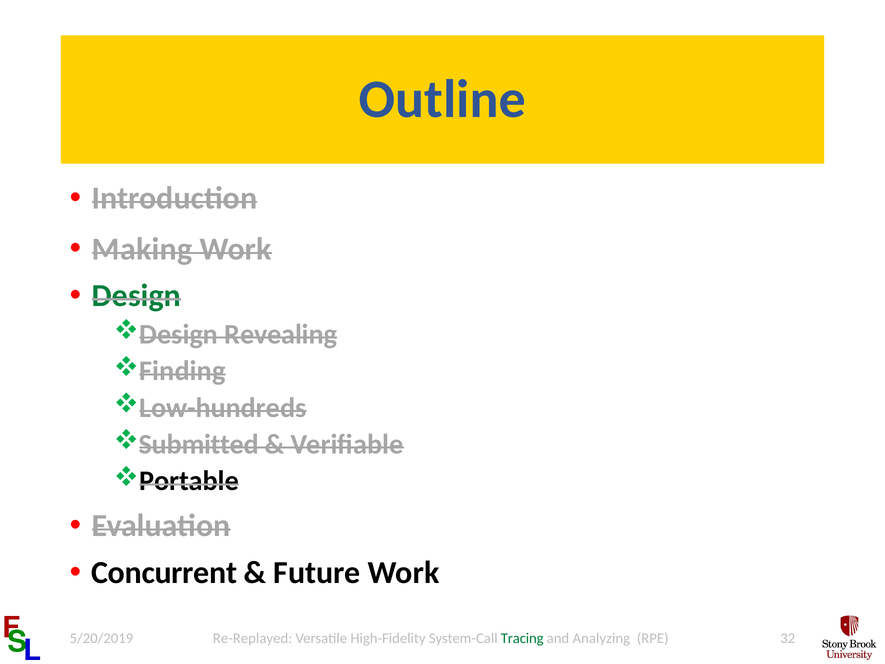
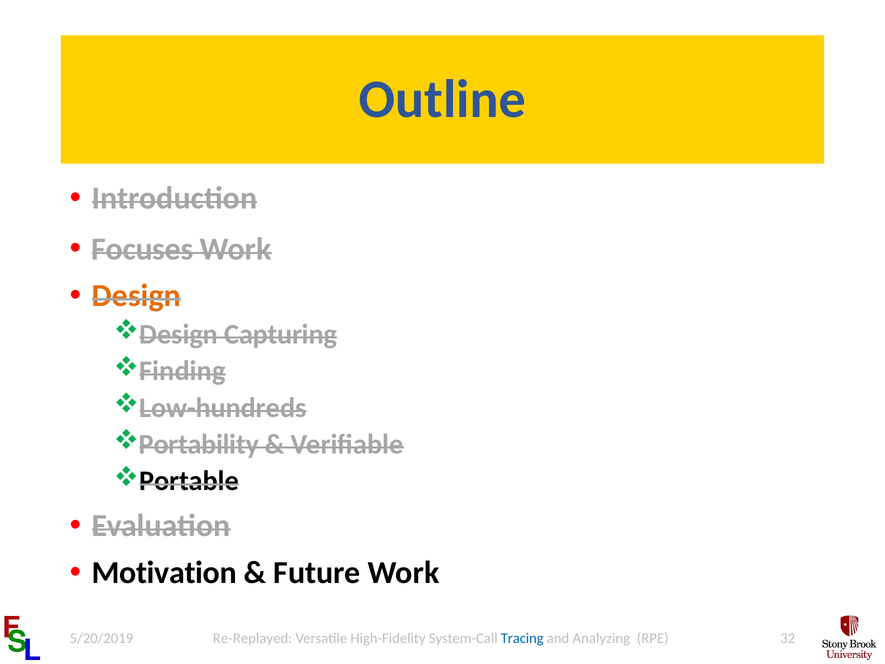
Making: Making -> Focuses
Design at (136, 296) colour: green -> orange
Revealing: Revealing -> Capturing
Submitted: Submitted -> Portability
Concurrent: Concurrent -> Motivation
Tracing colour: green -> blue
